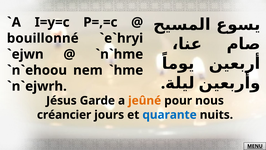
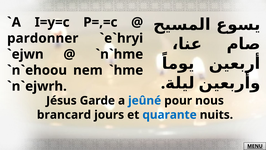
bouillonné: bouillonné -> pardonner
jeûné colour: orange -> blue
créancier: créancier -> brancard
